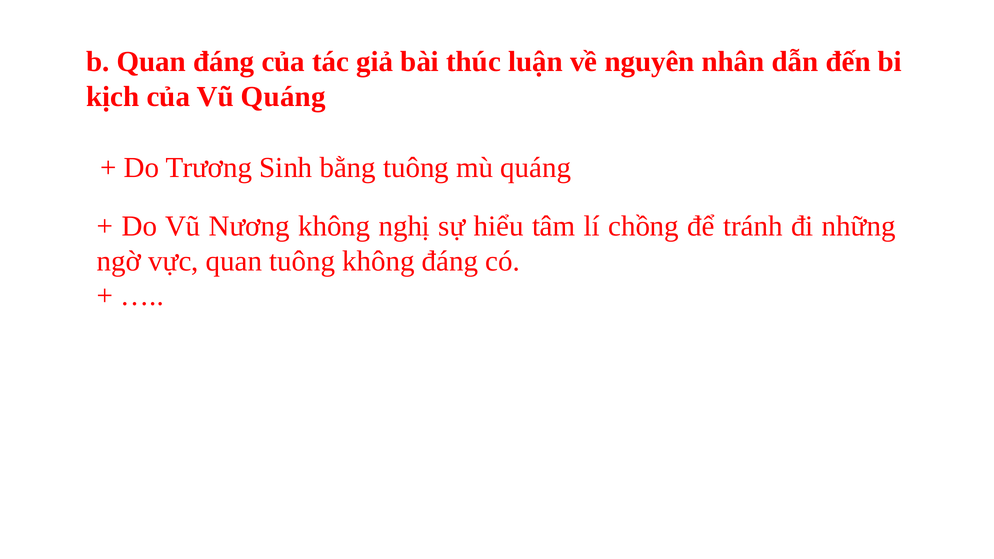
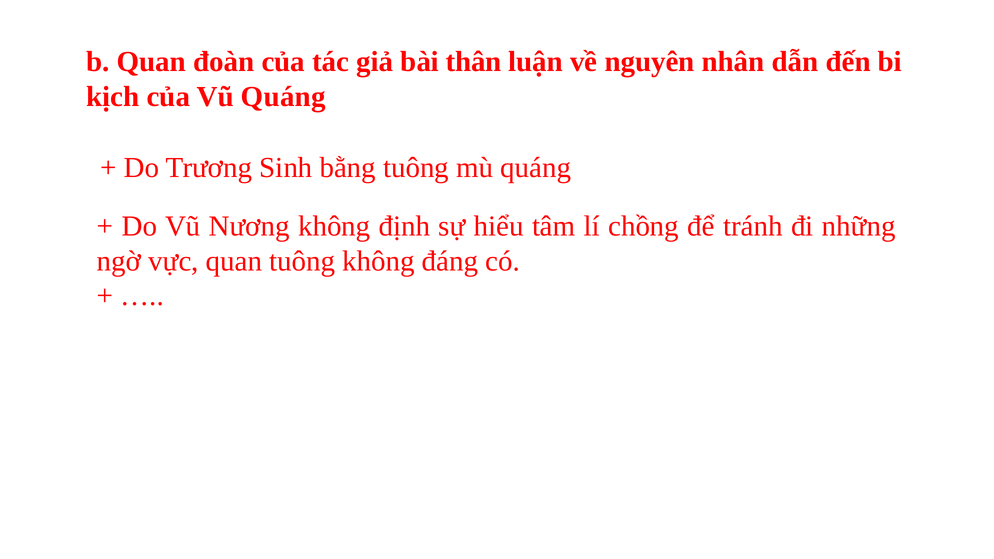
Quan đáng: đáng -> đoàn
thúc: thúc -> thân
nghị: nghị -> định
